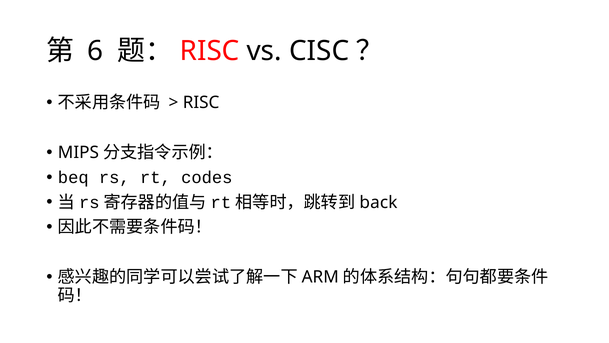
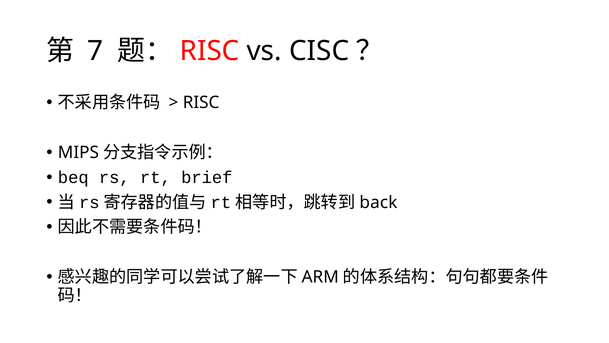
6: 6 -> 7
codes: codes -> brief
